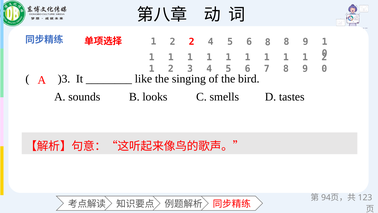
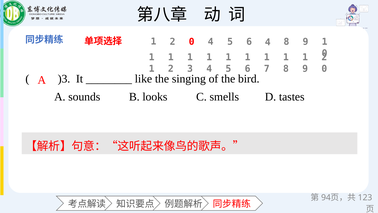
1 2 2: 2 -> 0
6 8: 8 -> 4
